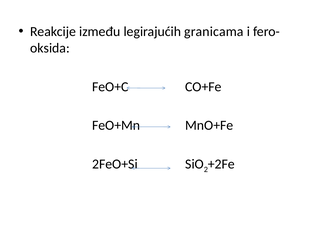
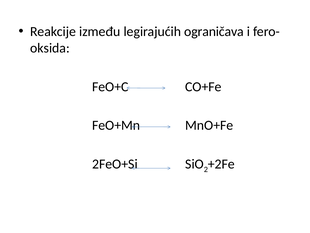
granicama: granicama -> ograničava
